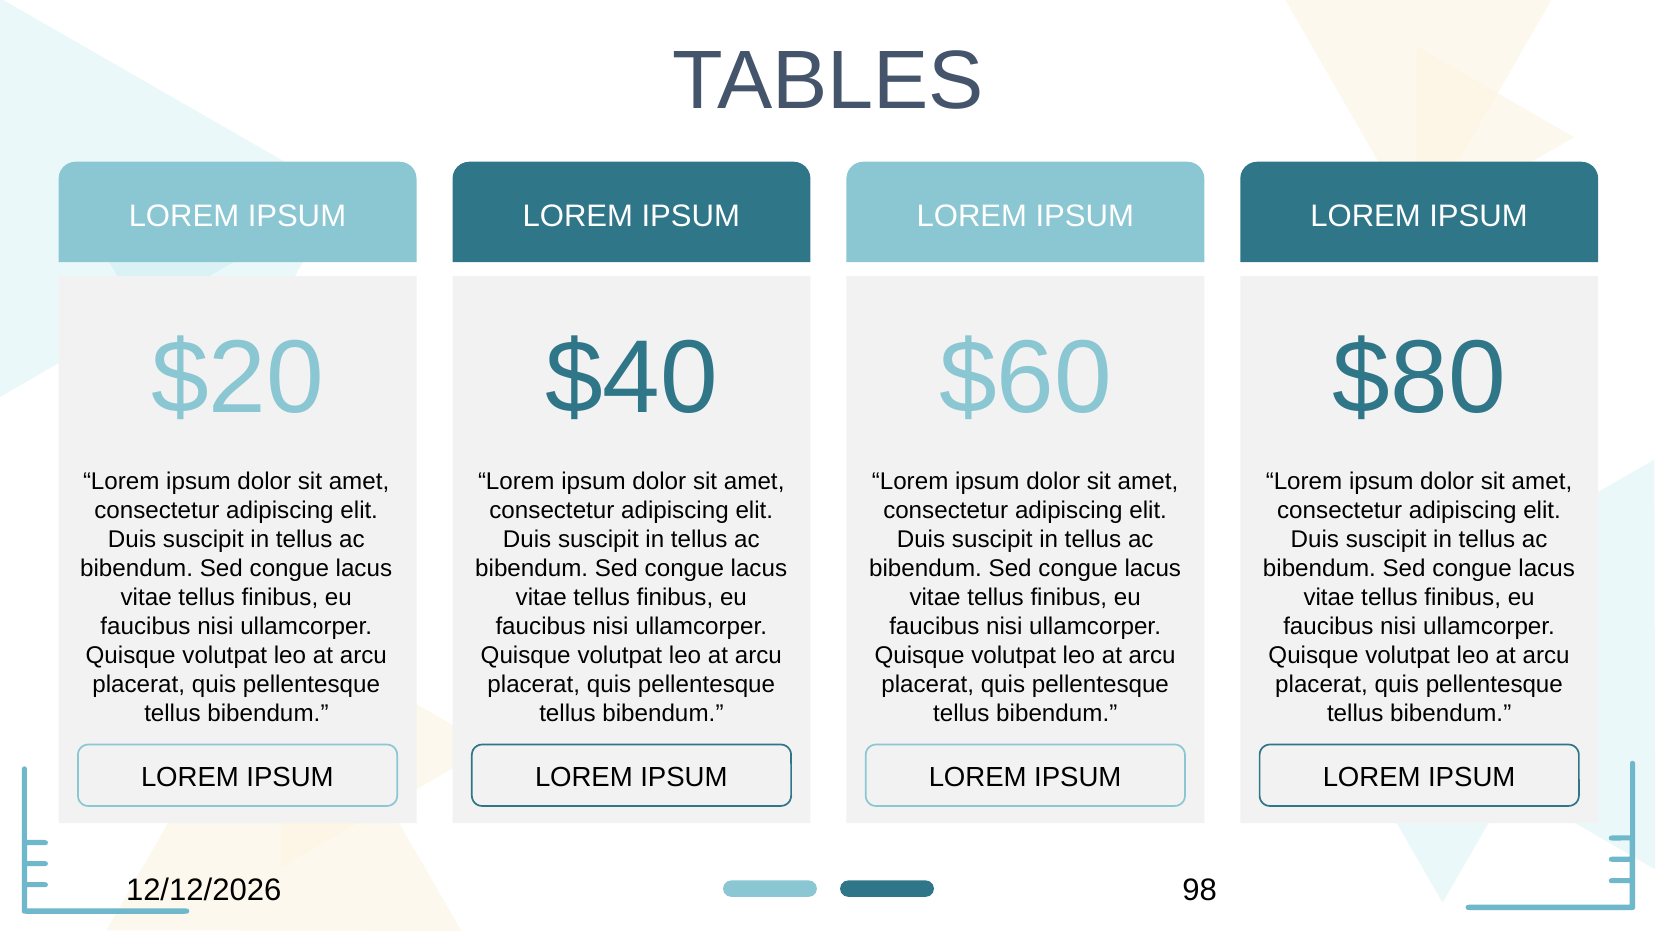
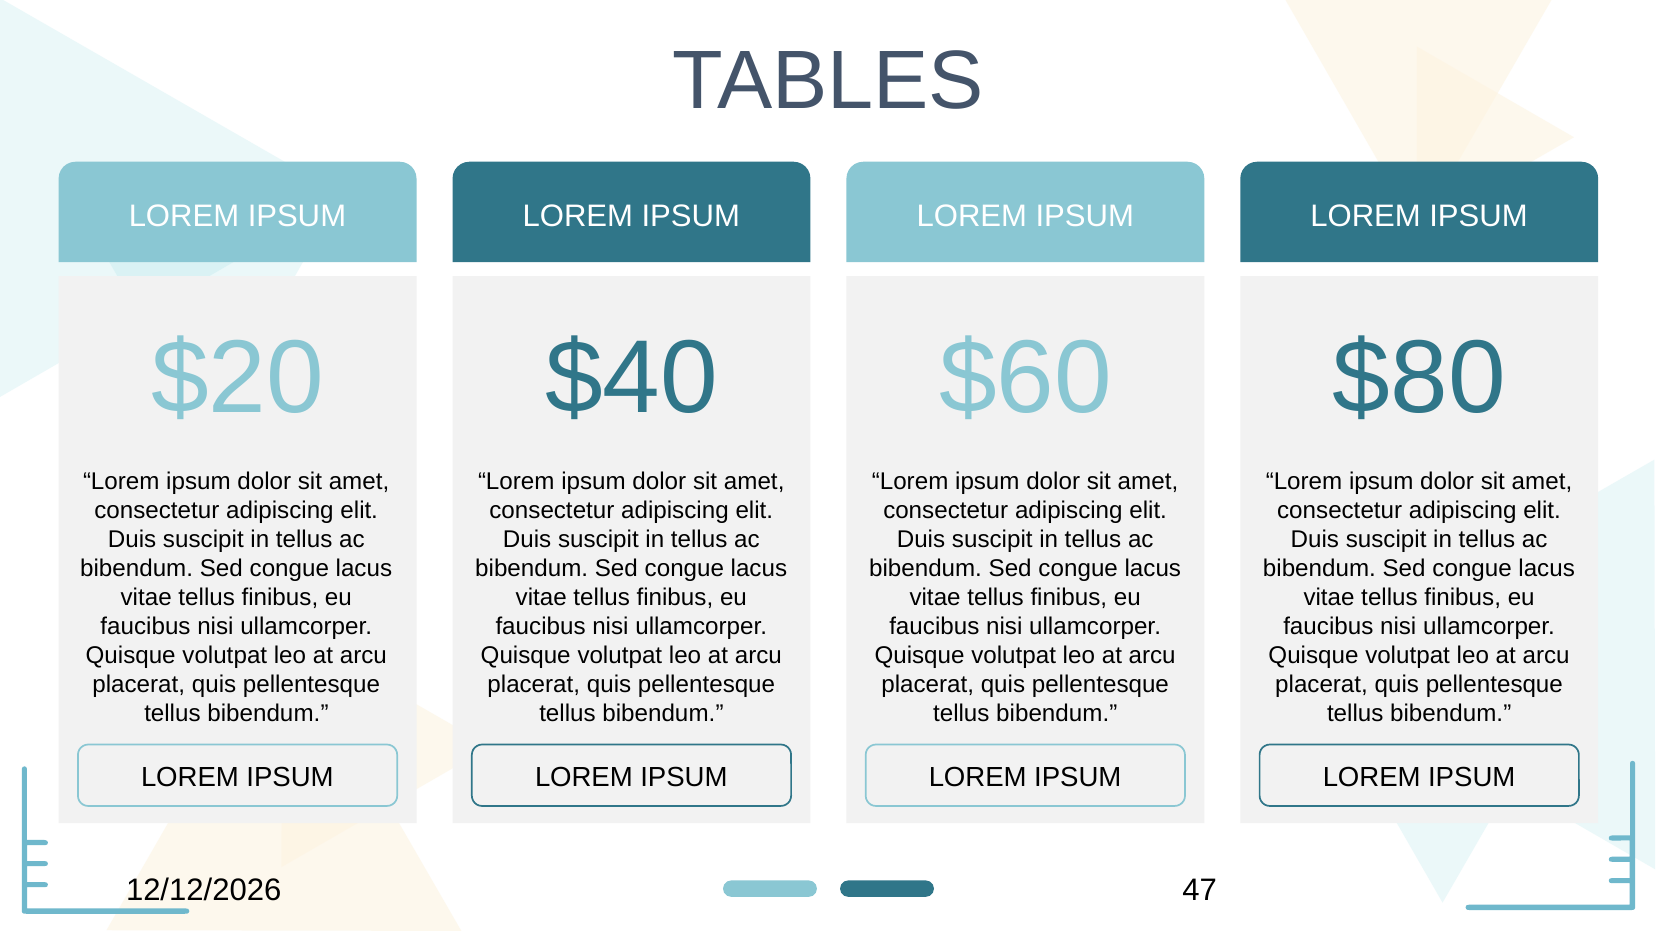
98: 98 -> 47
